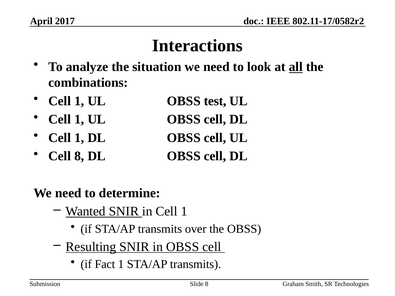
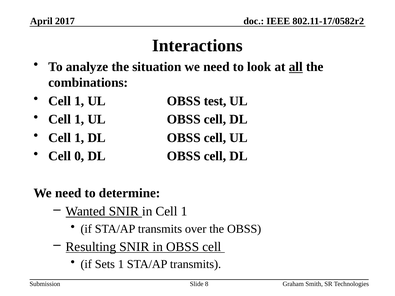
Cell 8: 8 -> 0
Fact: Fact -> Sets
